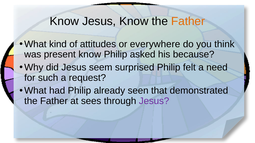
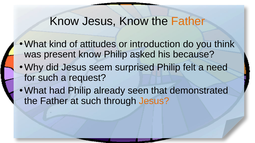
everywhere: everywhere -> introduction
at sees: sees -> such
Jesus at (154, 101) colour: purple -> orange
